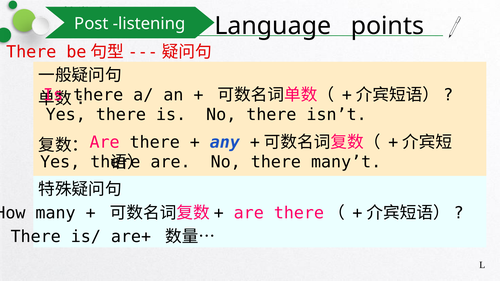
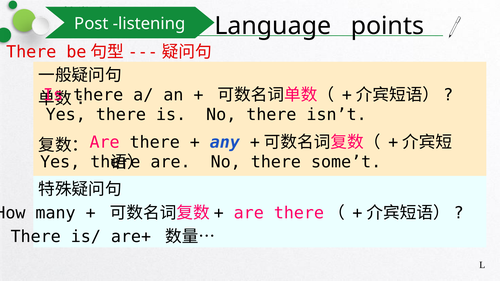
many’t: many’t -> some’t
